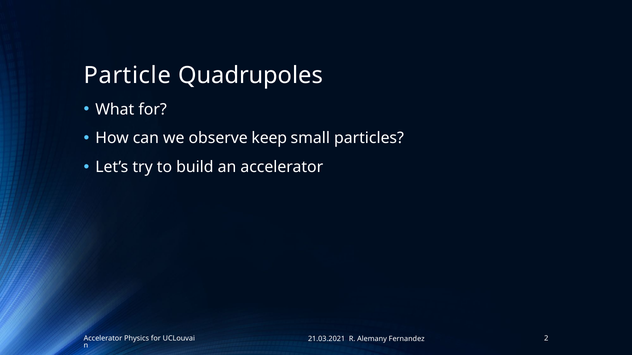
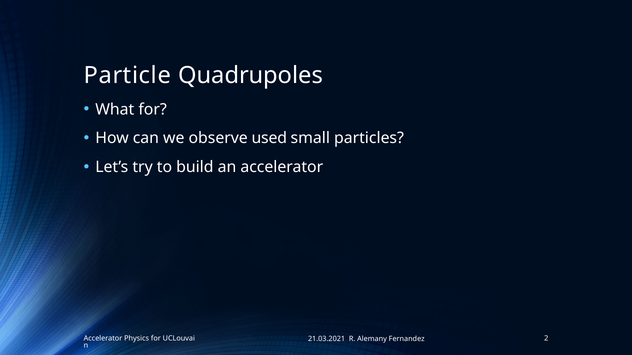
keep: keep -> used
